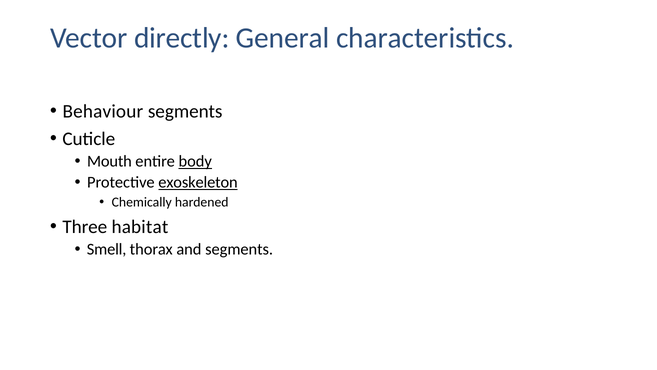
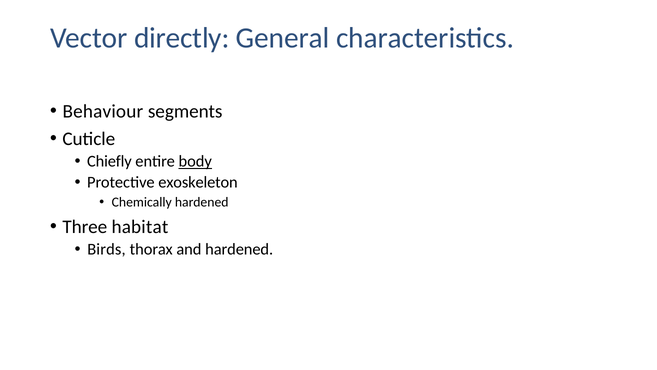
Mouth: Mouth -> Chiefly
exoskeleton underline: present -> none
Smell: Smell -> Birds
and segments: segments -> hardened
